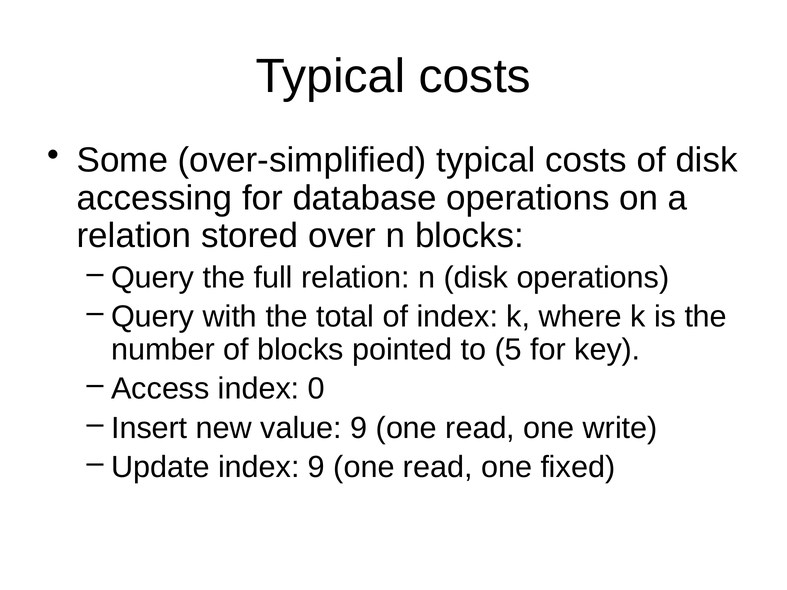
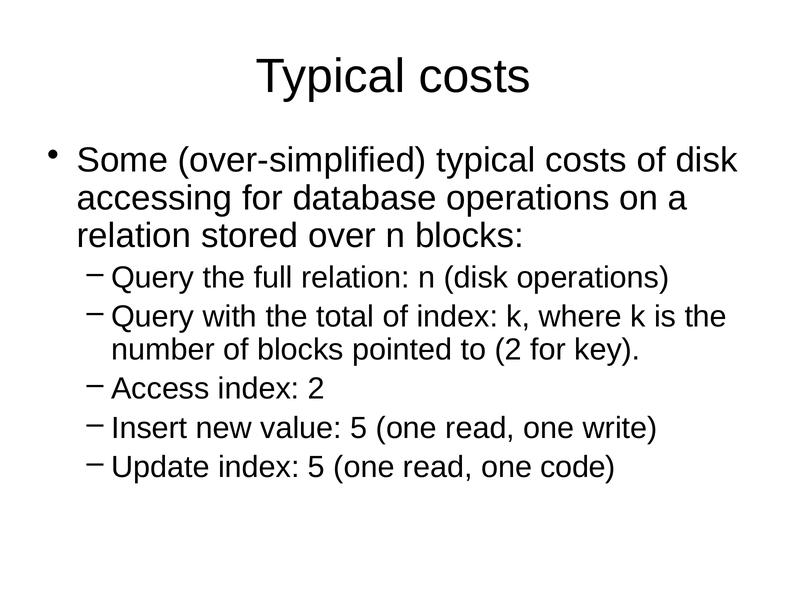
to 5: 5 -> 2
index 0: 0 -> 2
value 9: 9 -> 5
index 9: 9 -> 5
fixed: fixed -> code
